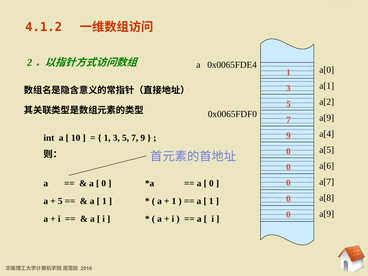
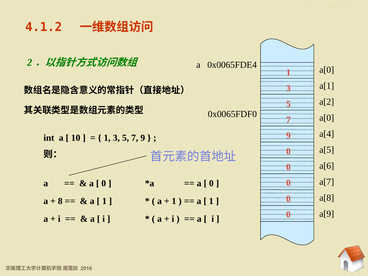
a[9 at (327, 118): a[9 -> a[0
5 at (60, 201): 5 -> 8
